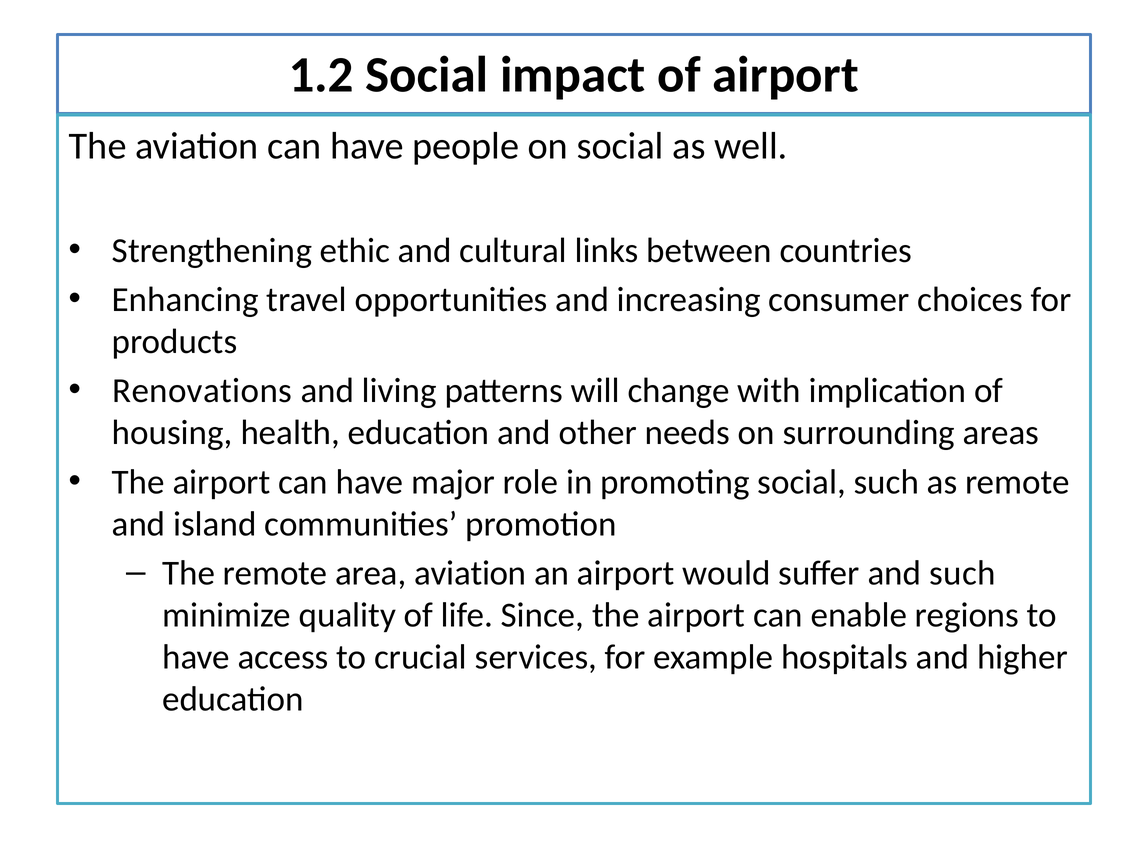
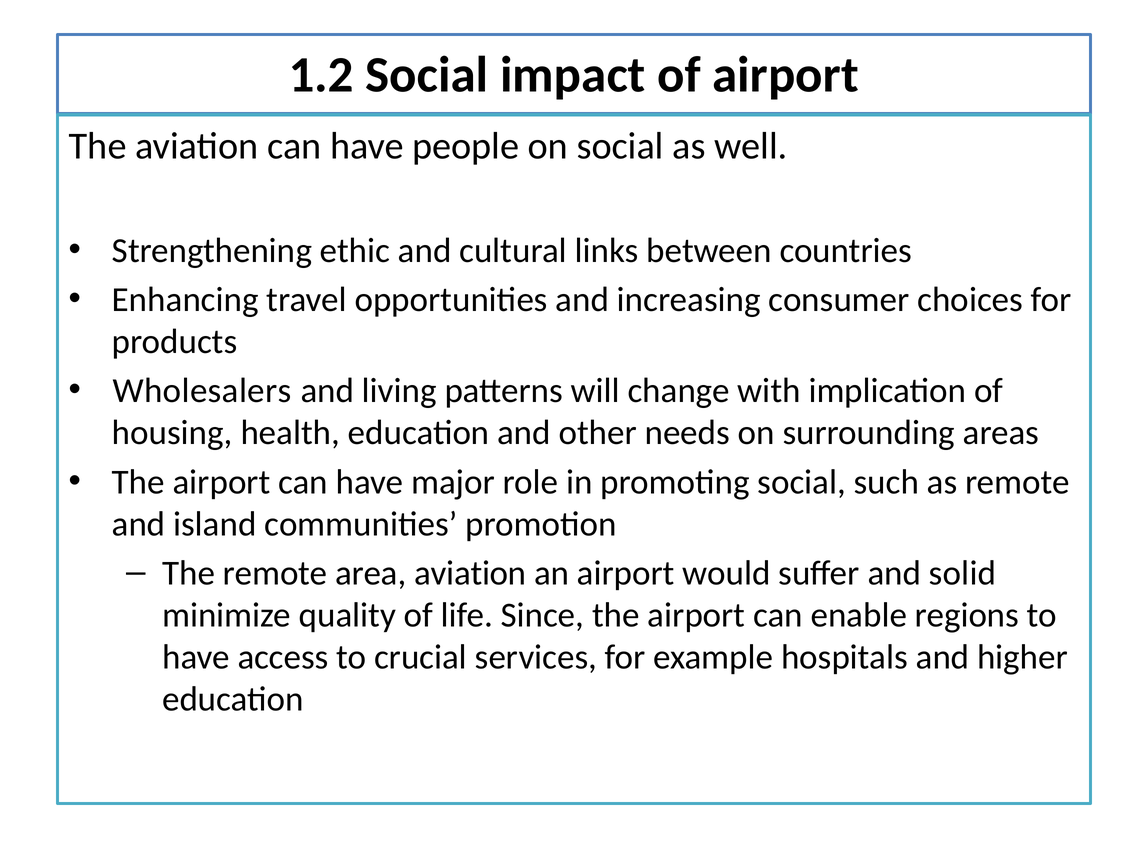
Renovations: Renovations -> Wholesalers
and such: such -> solid
